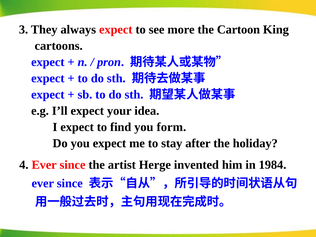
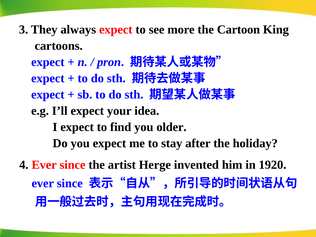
form: form -> older
1984: 1984 -> 1920
